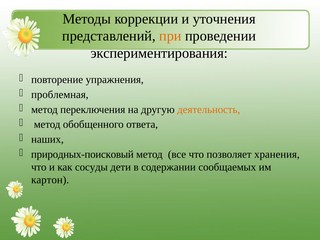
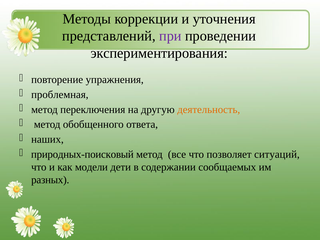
при colour: orange -> purple
хранения: хранения -> ситуаций
сосуды: сосуды -> модели
картон: картон -> разных
